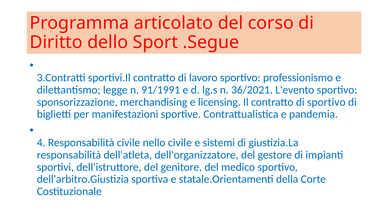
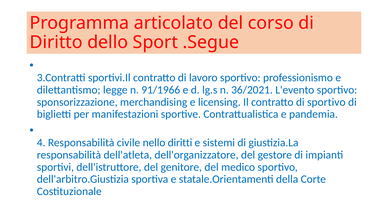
91/1991: 91/1991 -> 91/1966
nello civile: civile -> diritti
